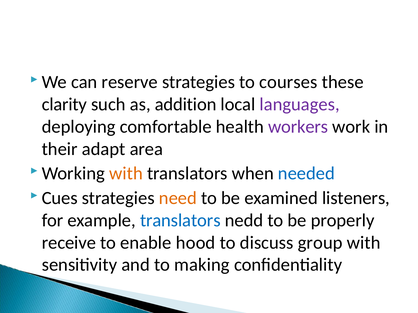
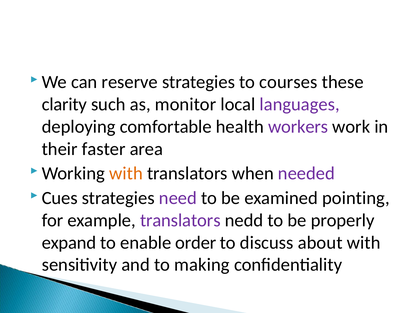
addition: addition -> monitor
adapt: adapt -> faster
needed colour: blue -> purple
need colour: orange -> purple
listeners: listeners -> pointing
translators at (180, 221) colour: blue -> purple
receive: receive -> expand
hood: hood -> order
group: group -> about
